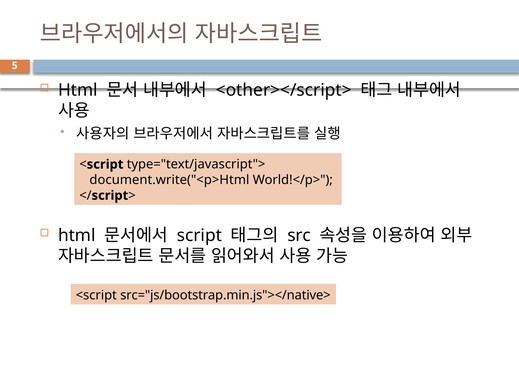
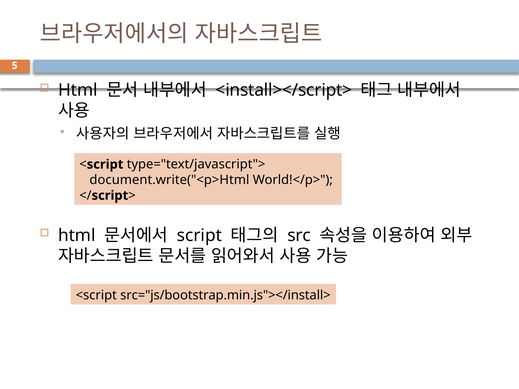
<other></script>: <other></script> -> <install></script>
src="js/bootstrap.min.js"></native>: src="js/bootstrap.min.js"></native> -> src="js/bootstrap.min.js"></install>
